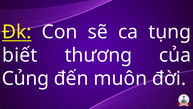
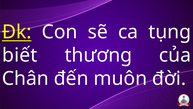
Củng: Củng -> Chân
